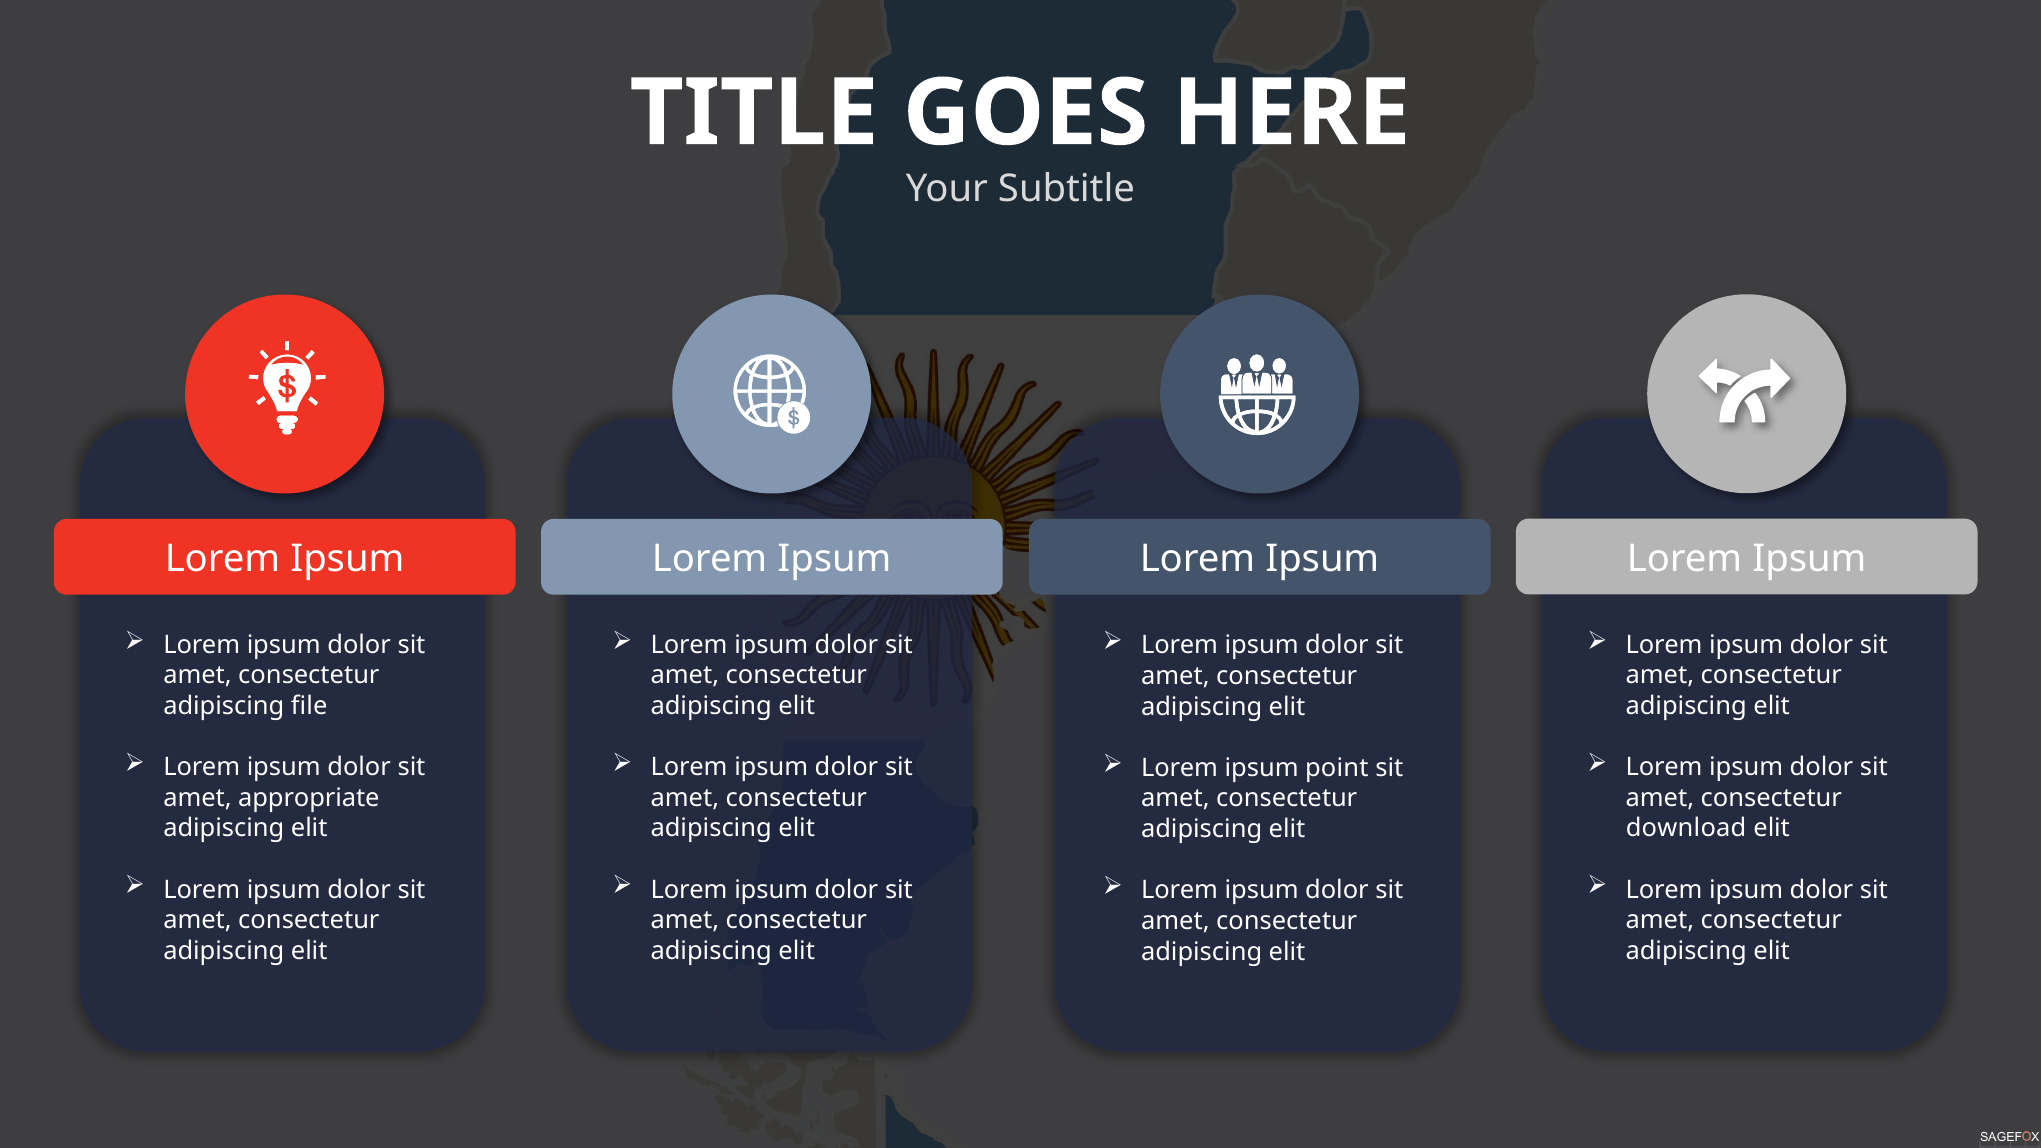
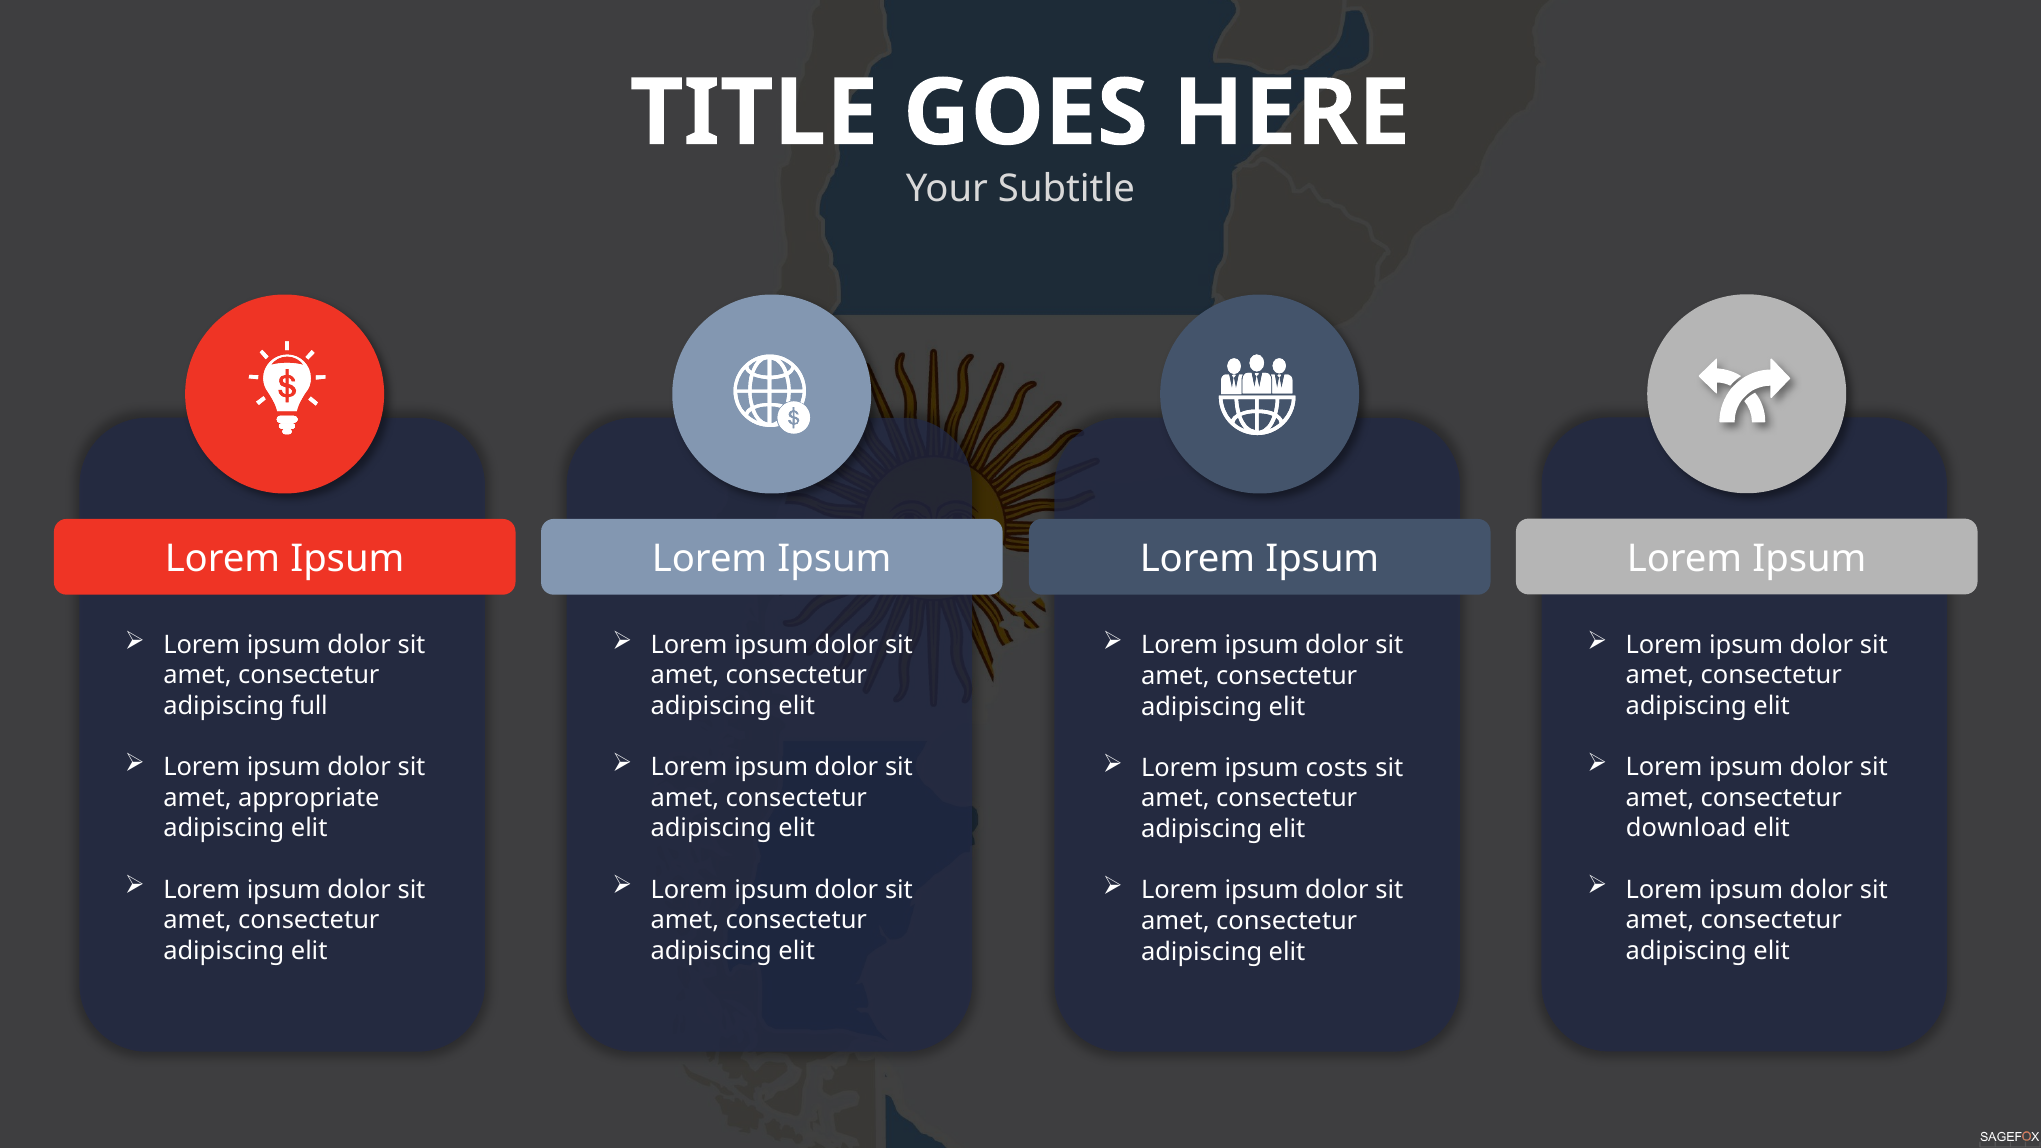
file: file -> full
point: point -> costs
